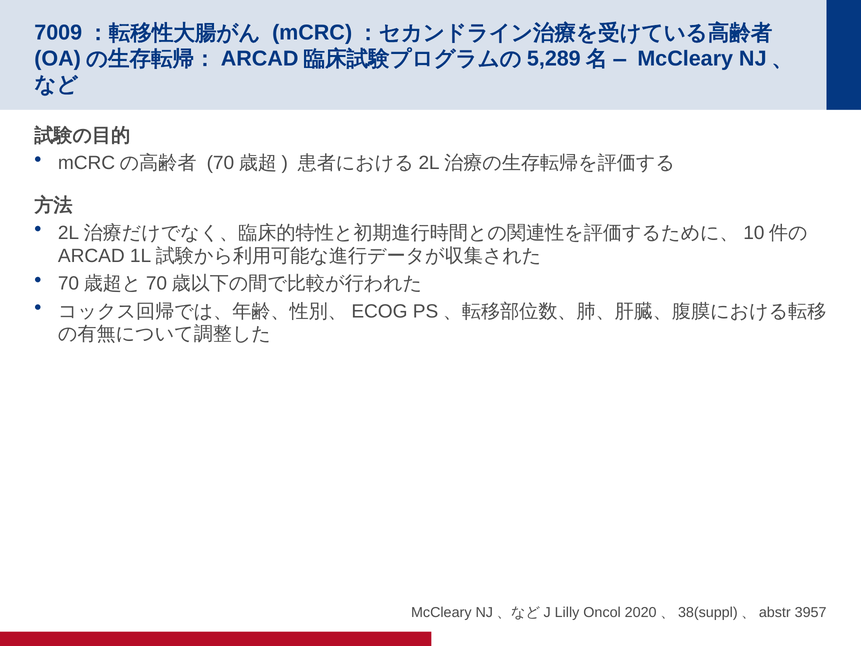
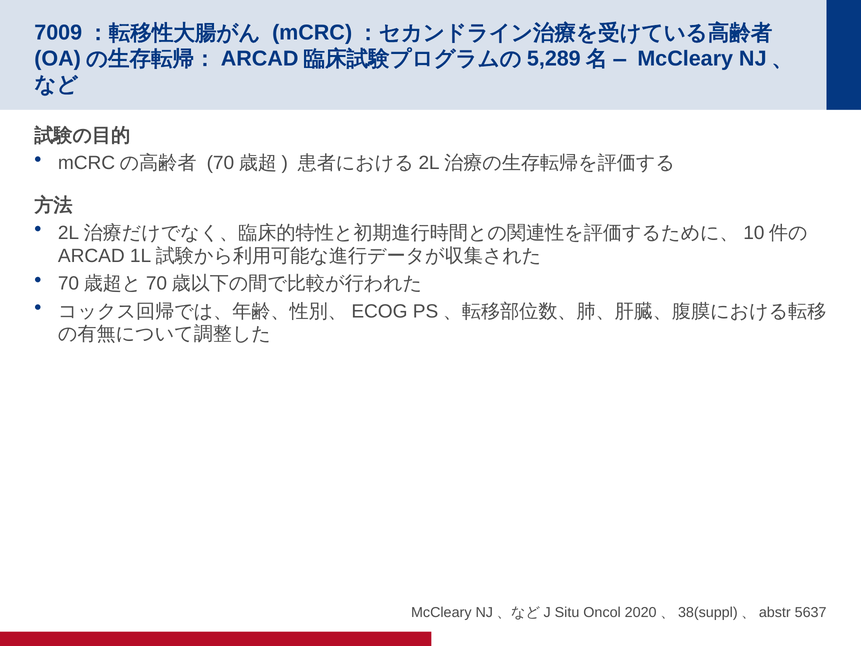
Lilly: Lilly -> Situ
3957: 3957 -> 5637
